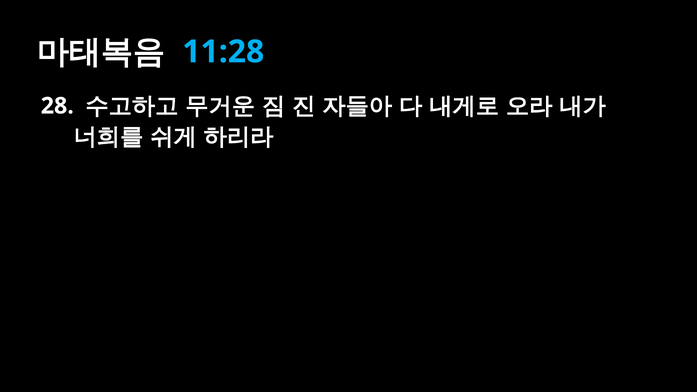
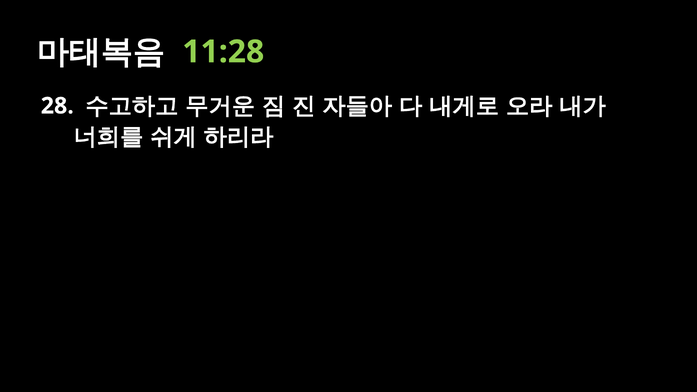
11:28 colour: light blue -> light green
